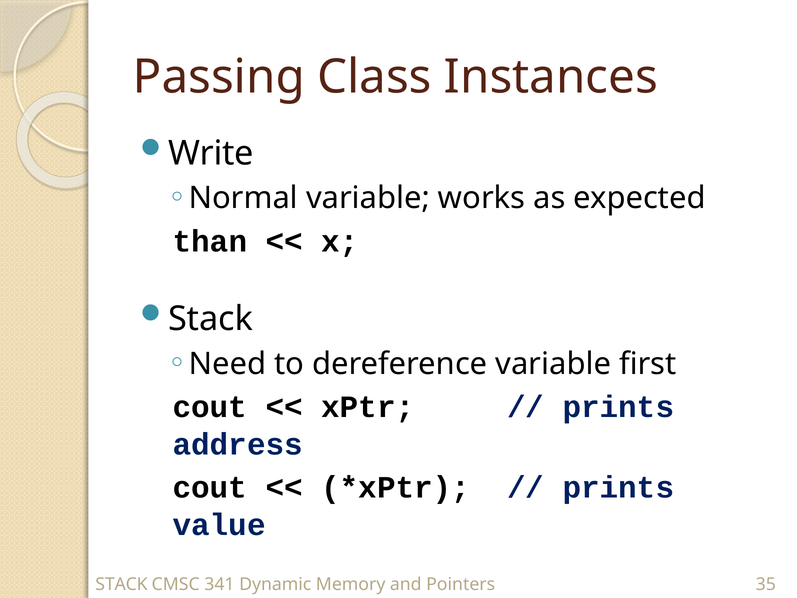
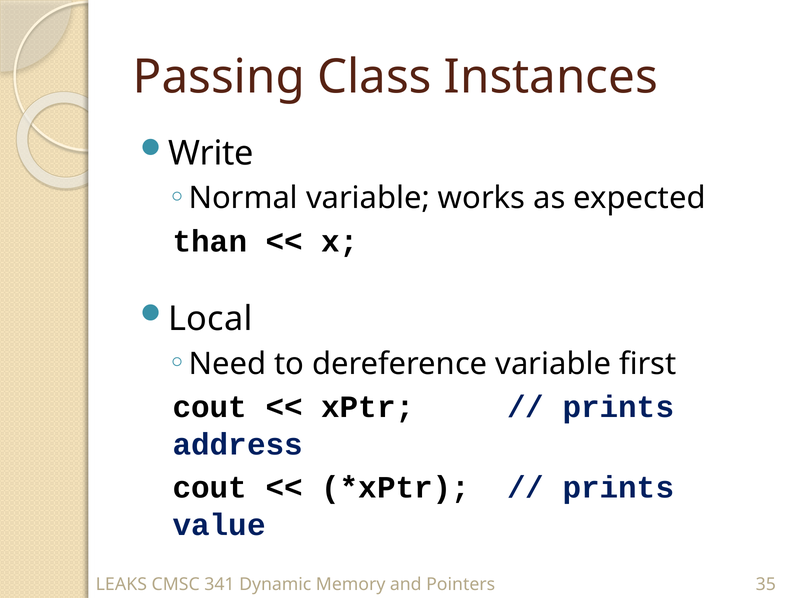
Stack at (211, 319): Stack -> Local
STACK at (121, 584): STACK -> LEAKS
